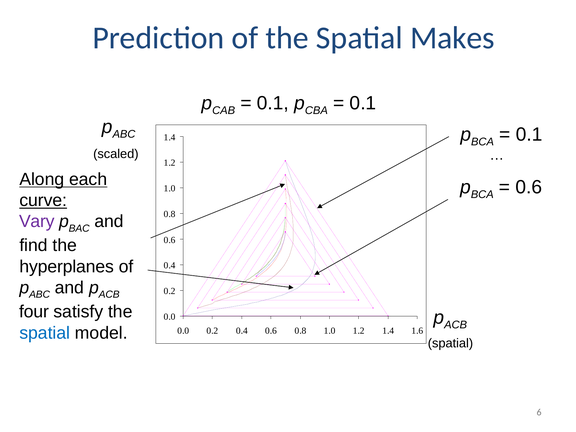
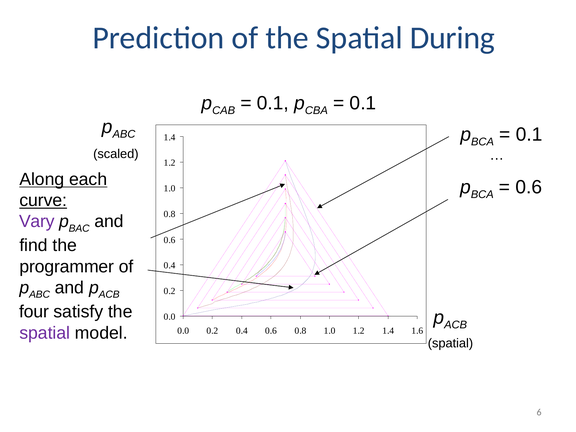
Makes: Makes -> During
hyperplanes: hyperplanes -> programmer
spatial at (45, 333) colour: blue -> purple
